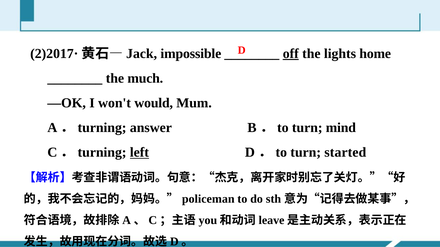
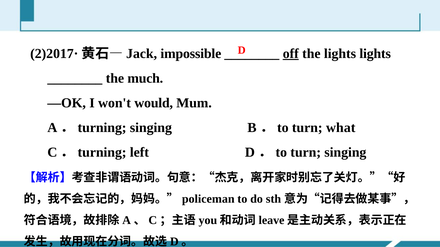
lights home: home -> lights
answer at (151, 128): answer -> singing
mind: mind -> what
left underline: present -> none
turn started: started -> singing
